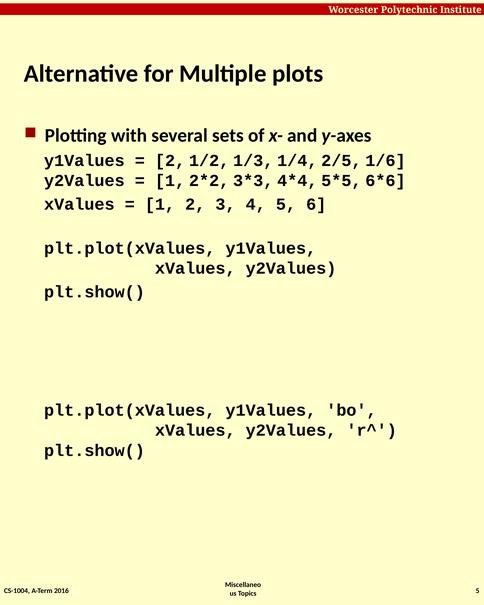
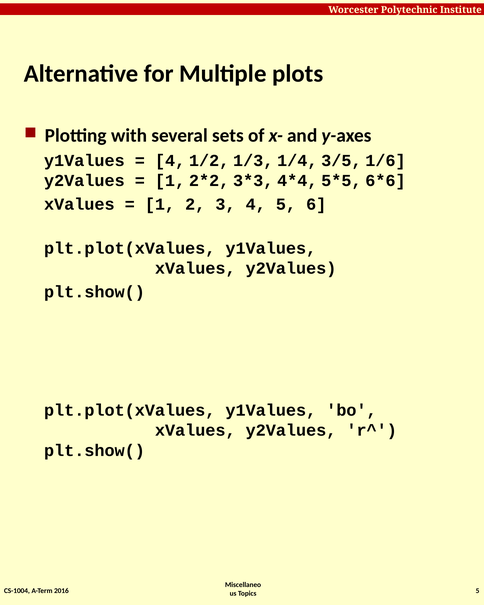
2 at (170, 160): 2 -> 4
2/5: 2/5 -> 3/5
